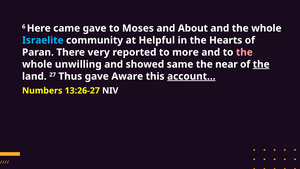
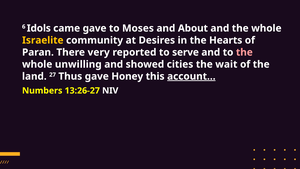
Here: Here -> Idols
Israelite colour: light blue -> yellow
Helpful: Helpful -> Desires
more: more -> serve
same: same -> cities
near: near -> wait
the at (261, 64) underline: present -> none
Aware: Aware -> Honey
